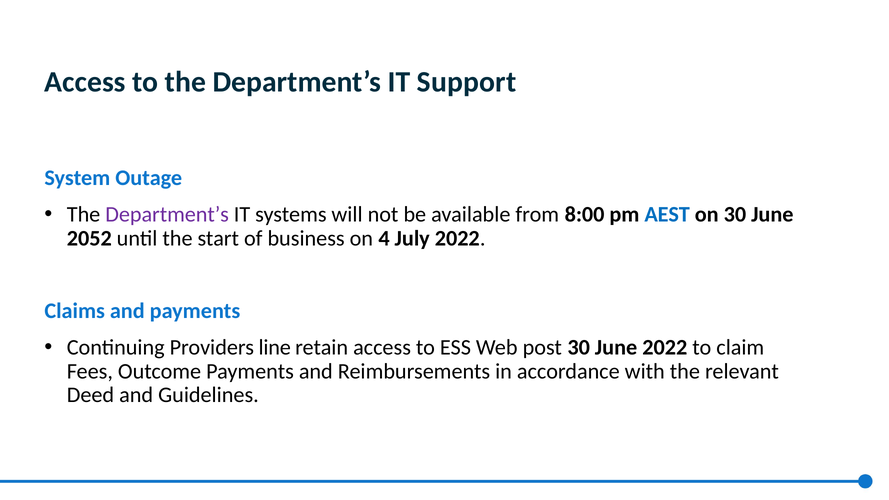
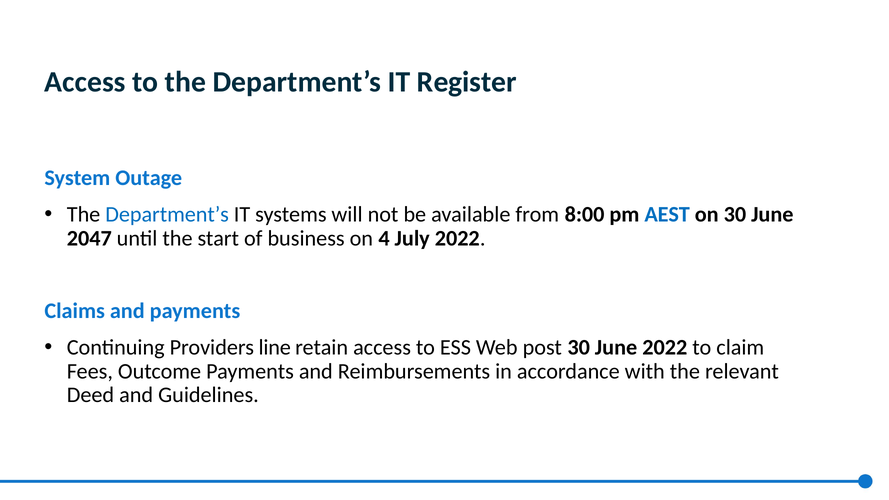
Support: Support -> Register
Department’s at (167, 214) colour: purple -> blue
2052: 2052 -> 2047
